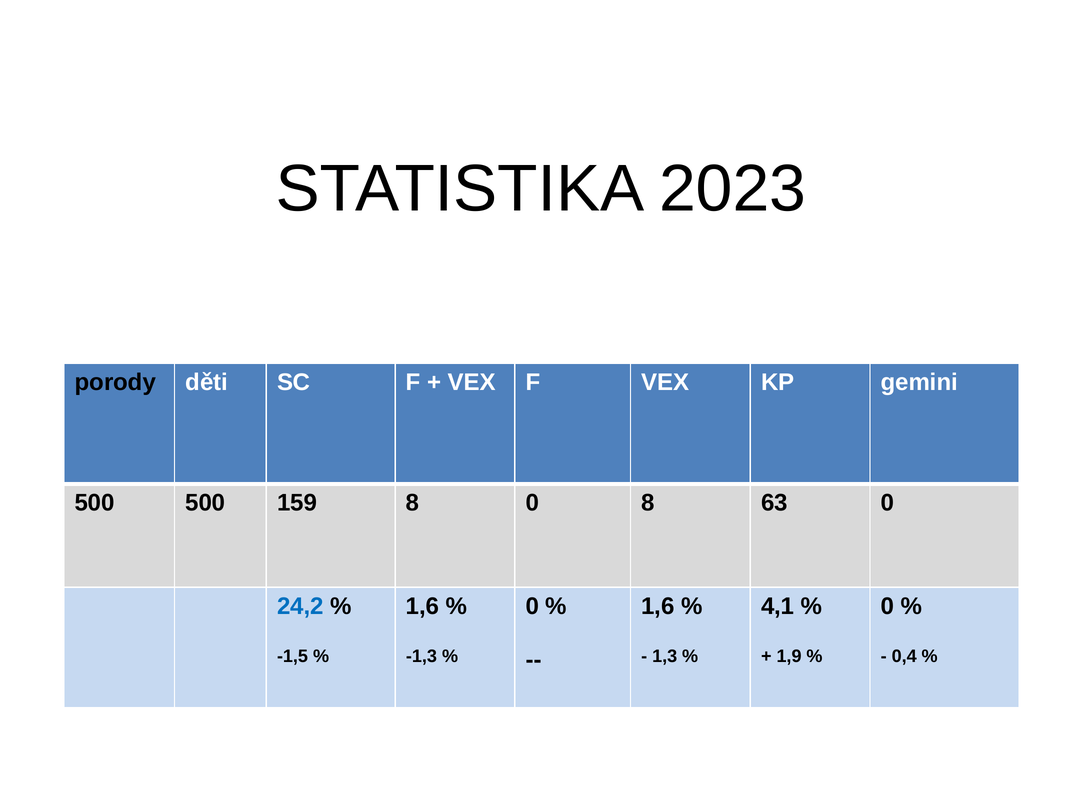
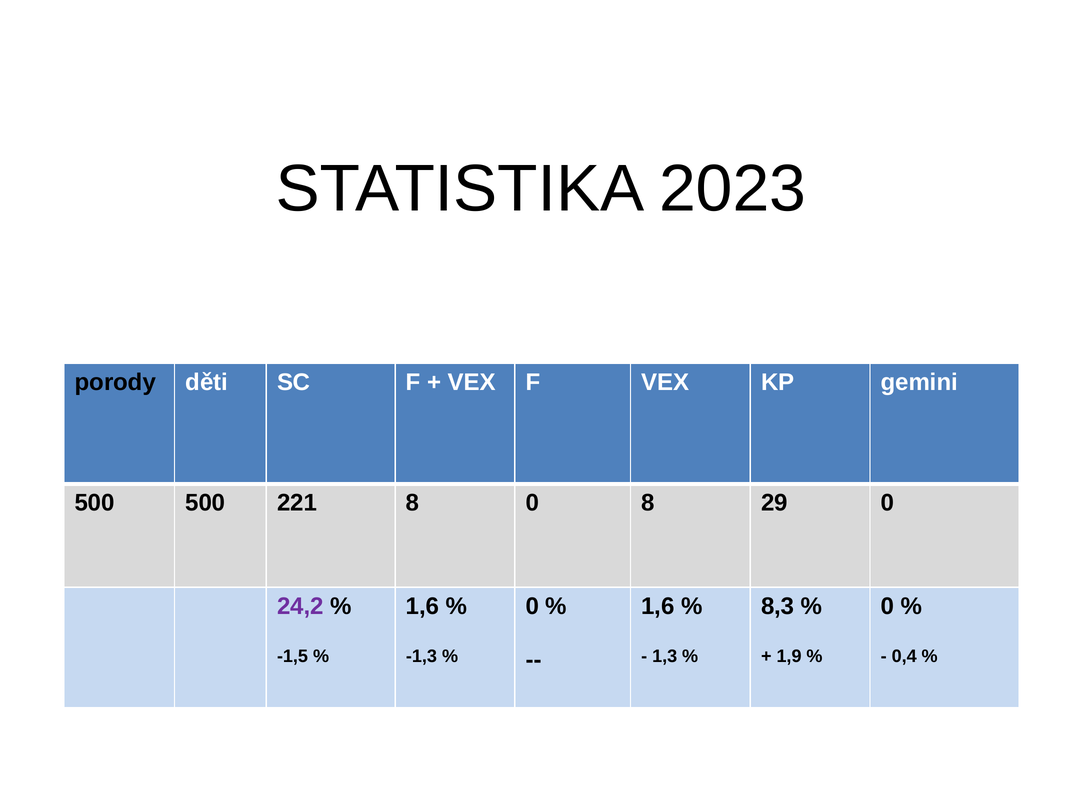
159: 159 -> 221
63: 63 -> 29
24,2 colour: blue -> purple
4,1: 4,1 -> 8,3
